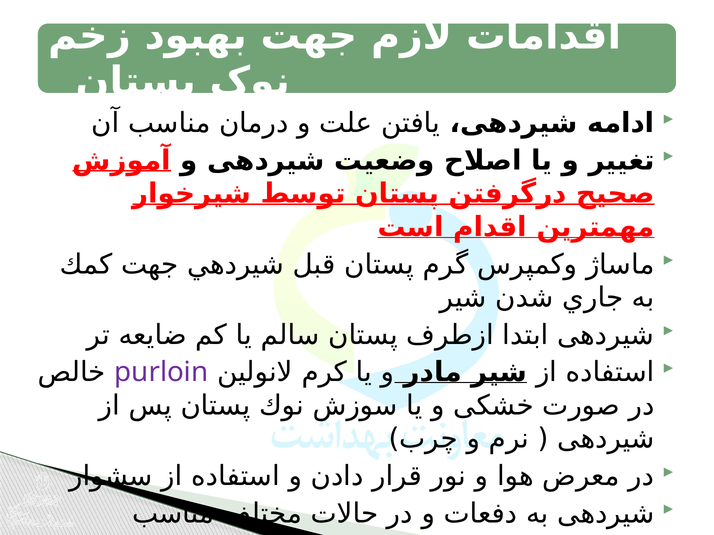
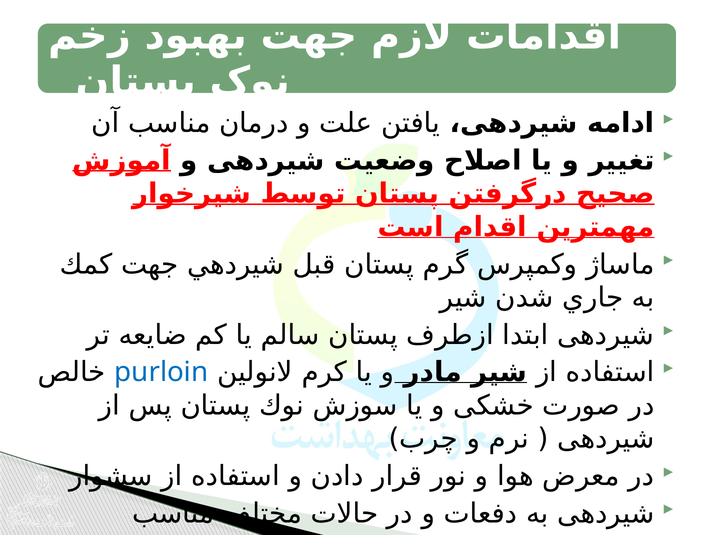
purloin colour: purple -> blue
